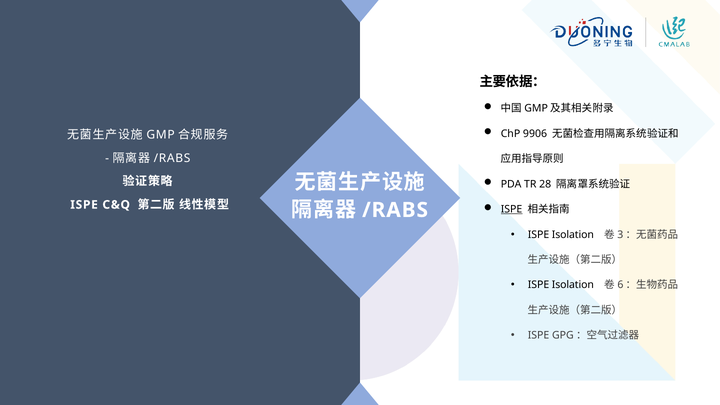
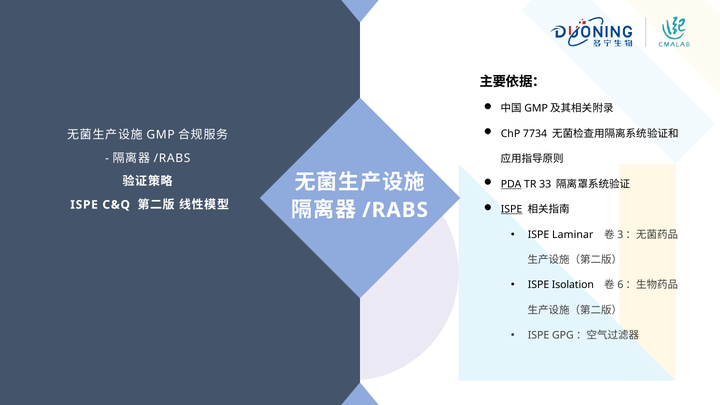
9906: 9906 -> 7734
PDA underline: none -> present
28: 28 -> 33
Isolation at (573, 235): Isolation -> Laminar
